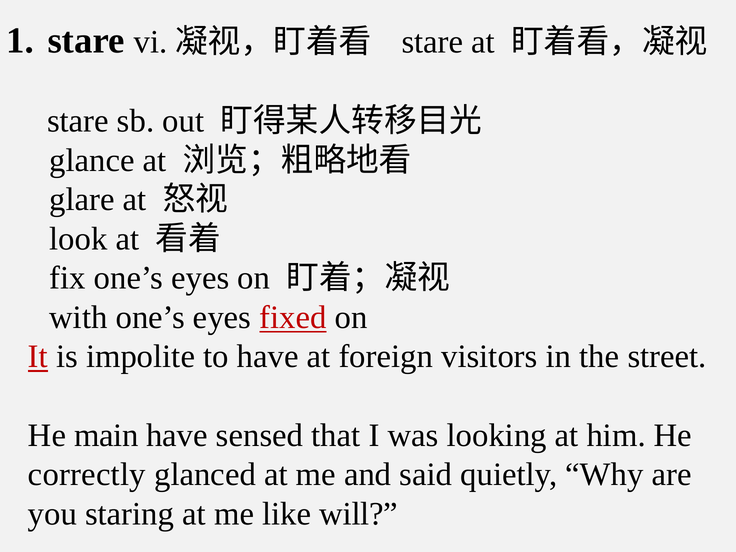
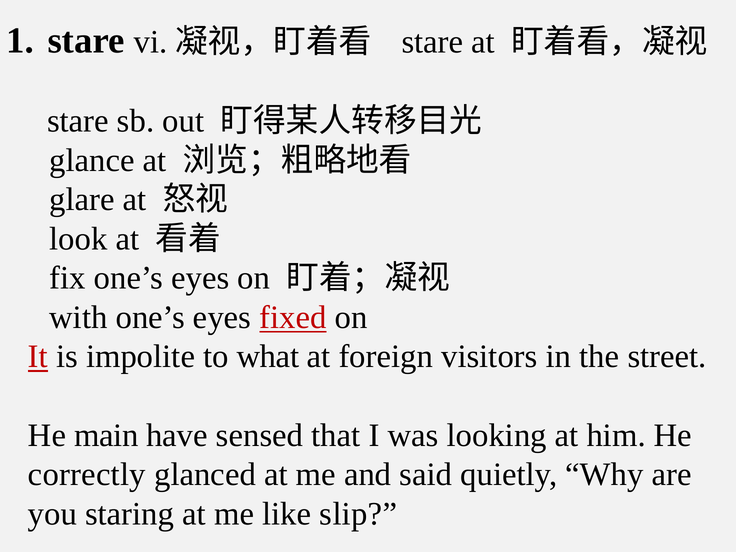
to have: have -> what
will: will -> slip
